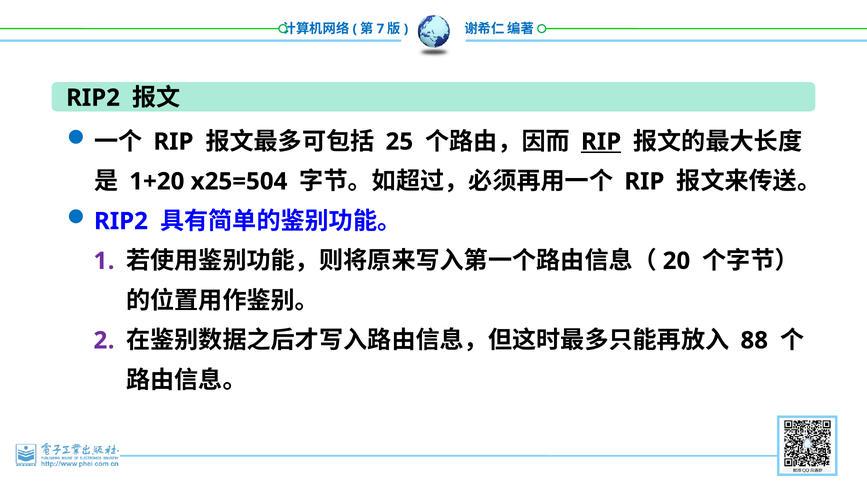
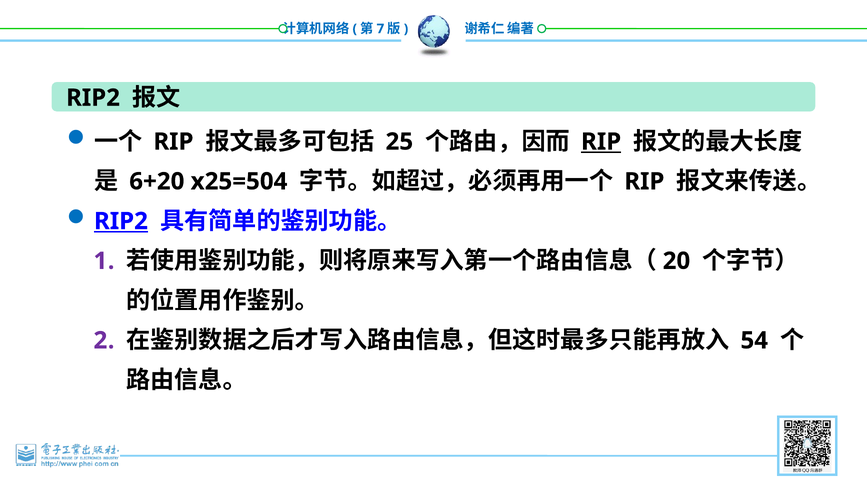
1+20: 1+20 -> 6+20
RIP2 at (121, 221) underline: none -> present
88: 88 -> 54
